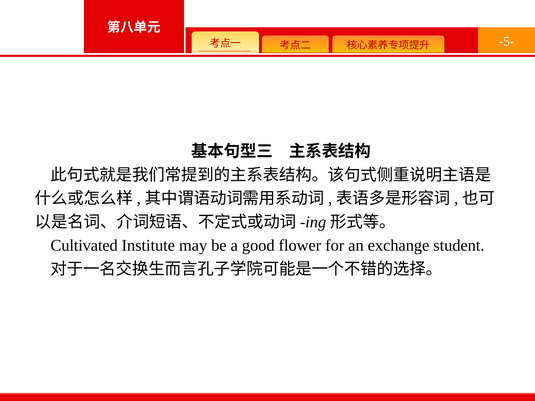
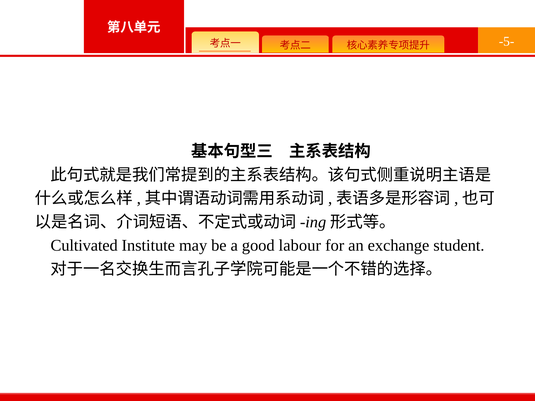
flower: flower -> labour
